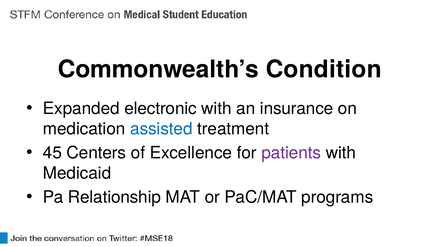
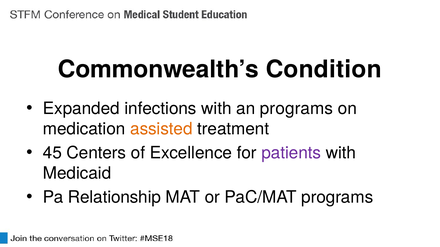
electronic: electronic -> infections
an insurance: insurance -> programs
assisted colour: blue -> orange
